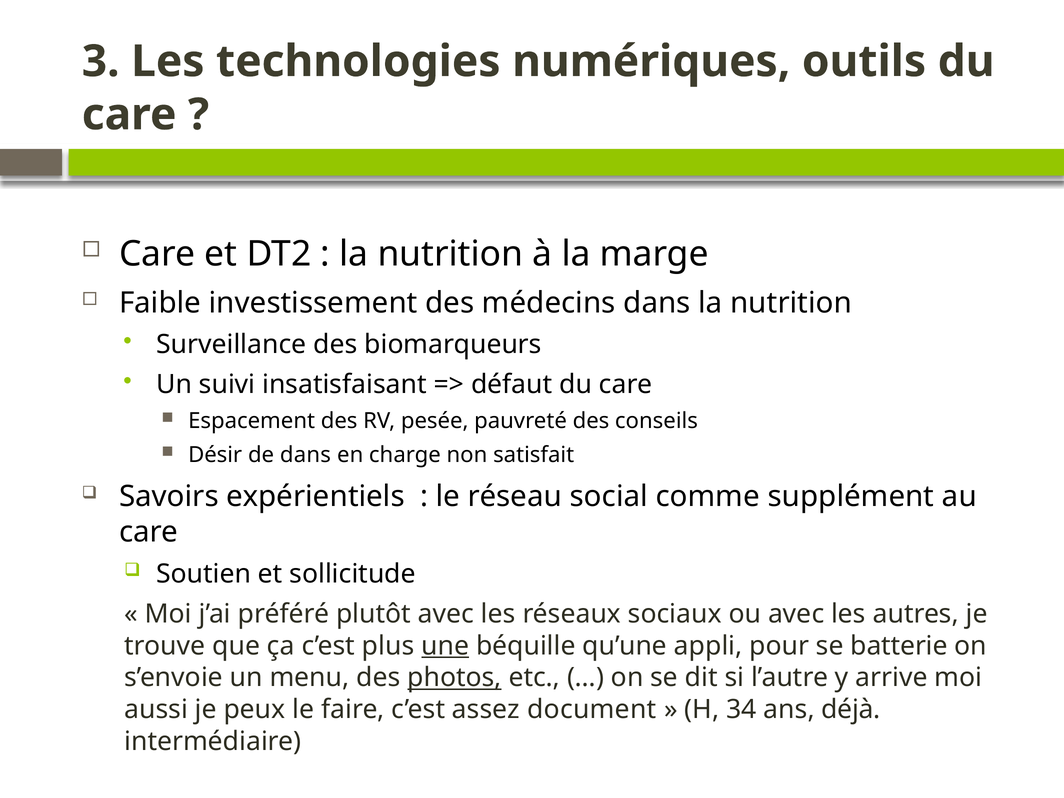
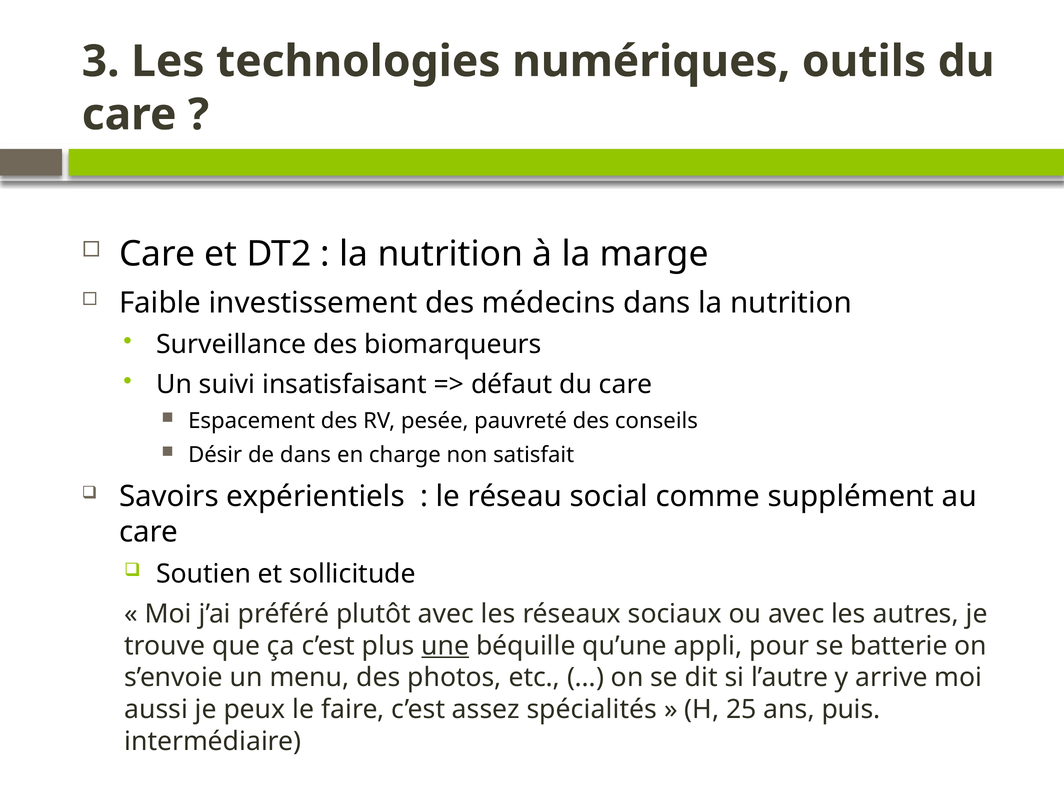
photos underline: present -> none
document: document -> spécialités
34: 34 -> 25
déjà: déjà -> puis
